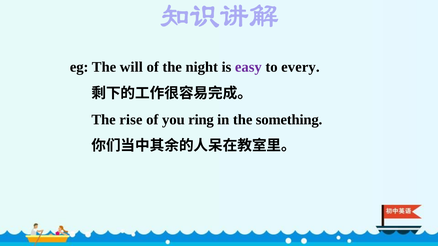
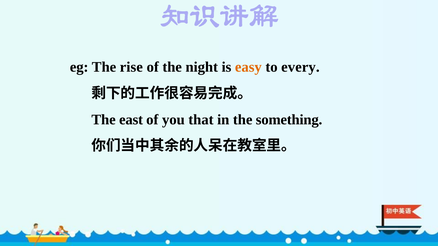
will: will -> rise
easy colour: purple -> orange
rise: rise -> east
ring: ring -> that
